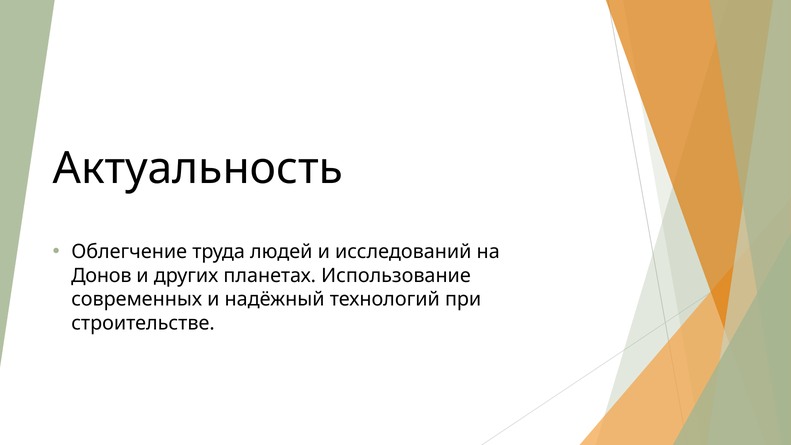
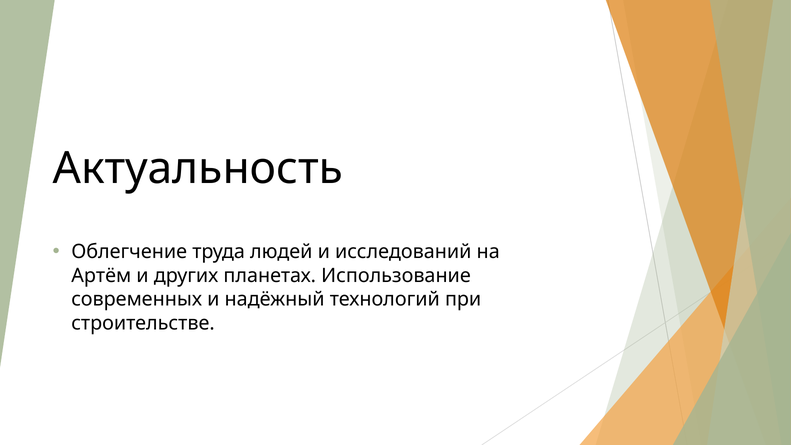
Донов: Донов -> Артём
